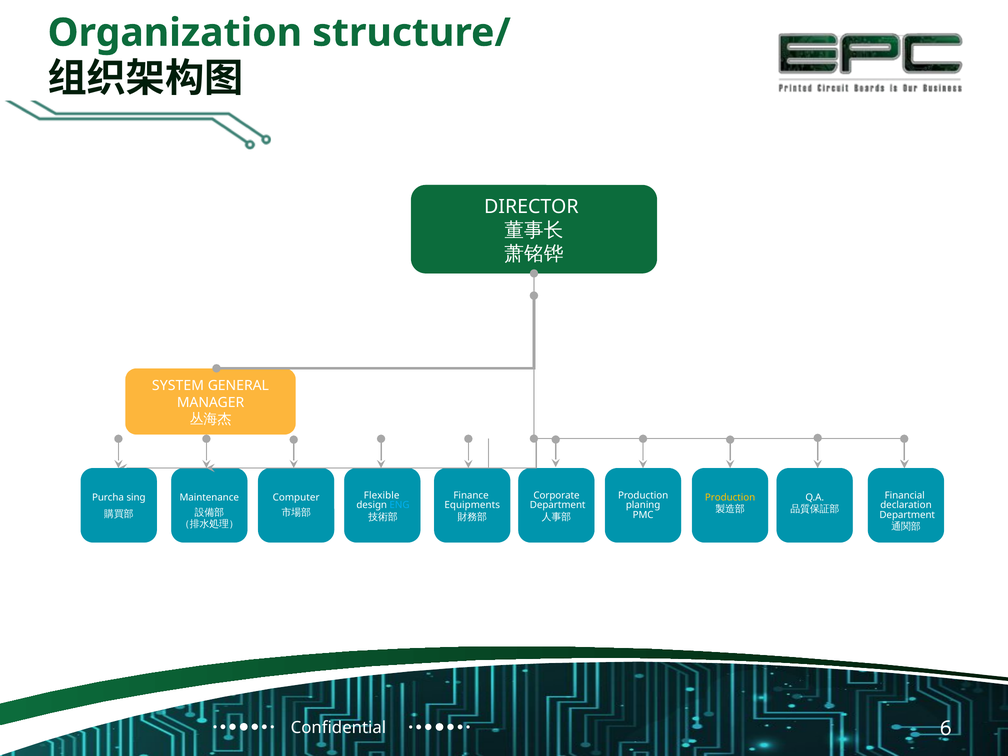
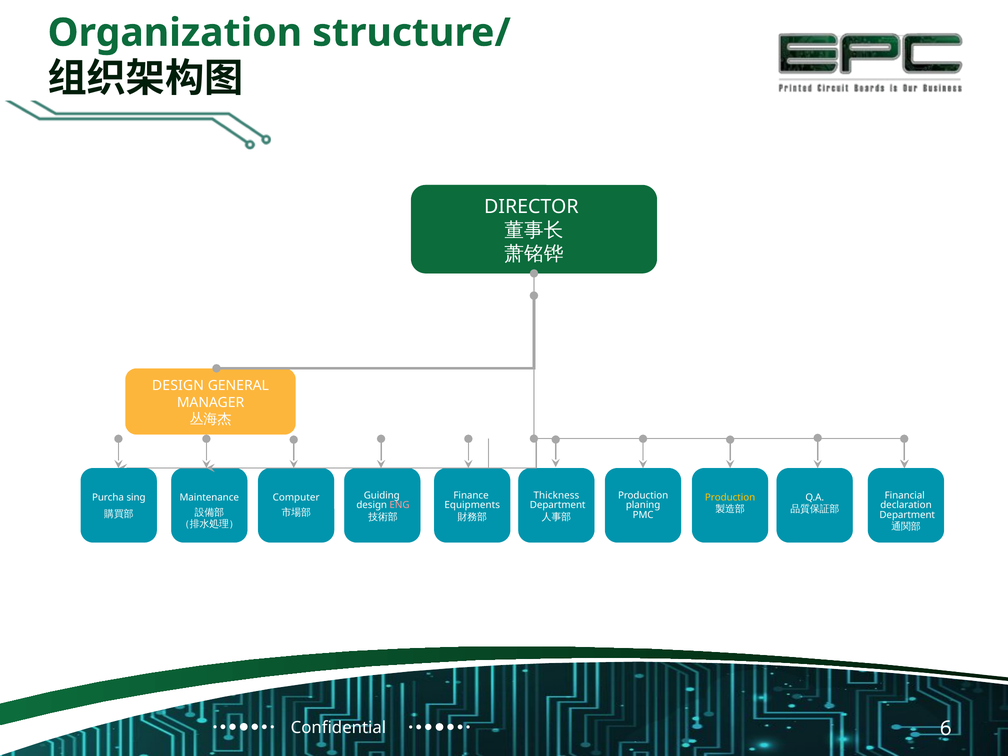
SYSTEM at (178, 386): SYSTEM -> DESIGN
Flexible: Flexible -> Guiding
Corporate: Corporate -> Thickness
ENG colour: light blue -> pink
